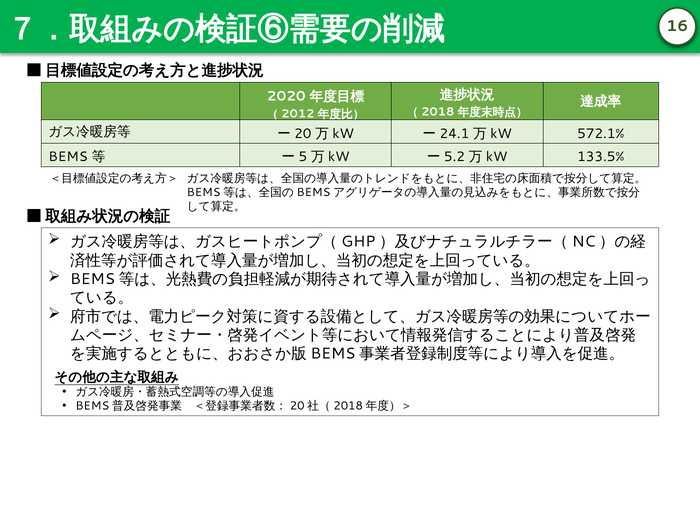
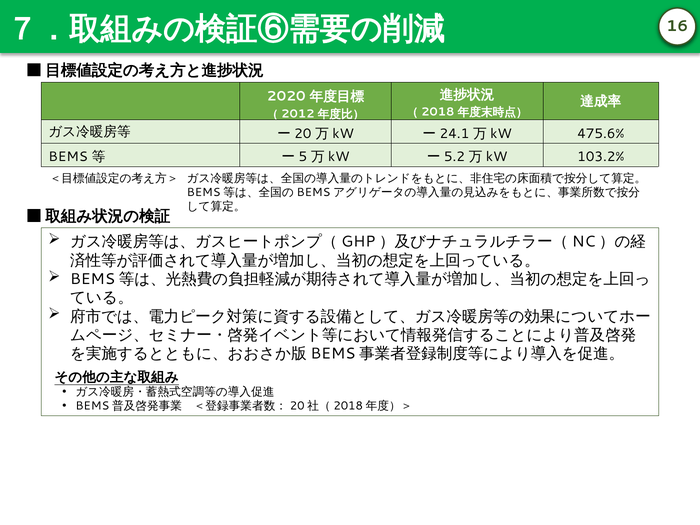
572.1%: 572.1% -> 475.6%
133.5%: 133.5% -> 103.2%
